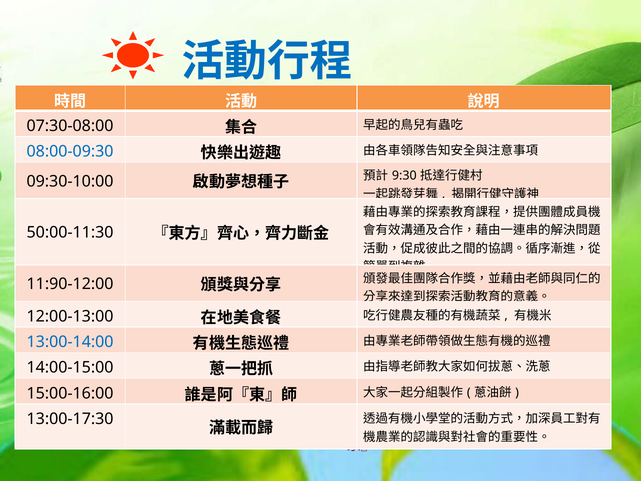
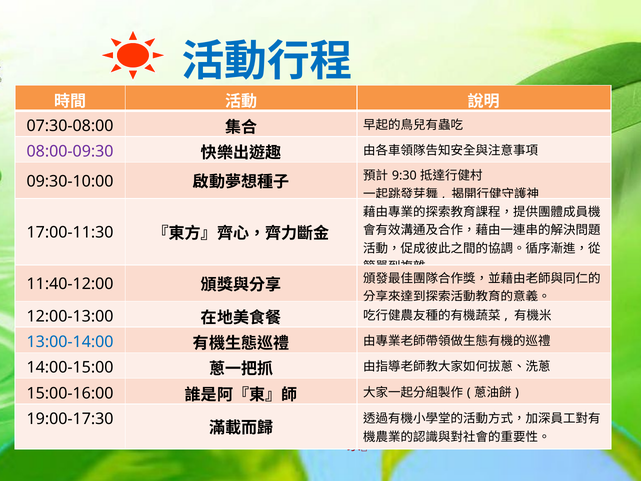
08:00-09:30 colour: blue -> purple
50:00-11:30: 50:00-11:30 -> 17:00-11:30
11:90-12:00: 11:90-12:00 -> 11:40-12:00
13:00-17:30: 13:00-17:30 -> 19:00-17:30
